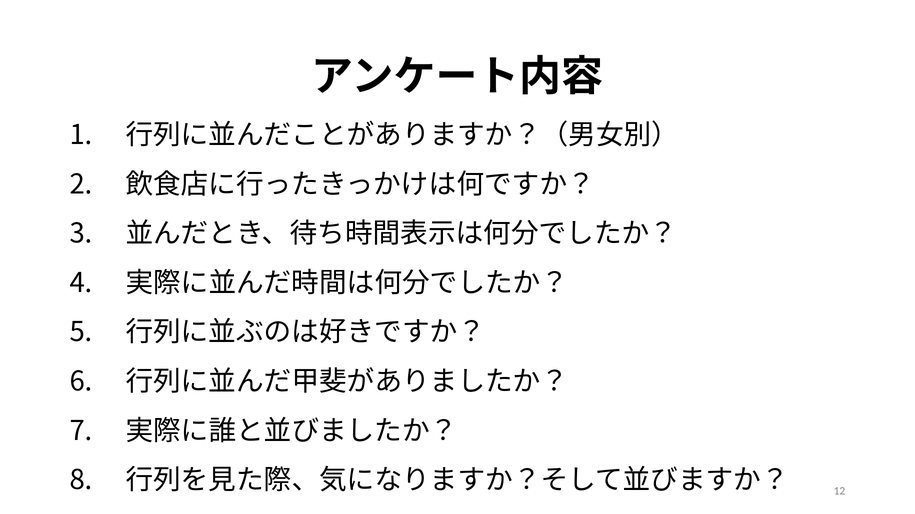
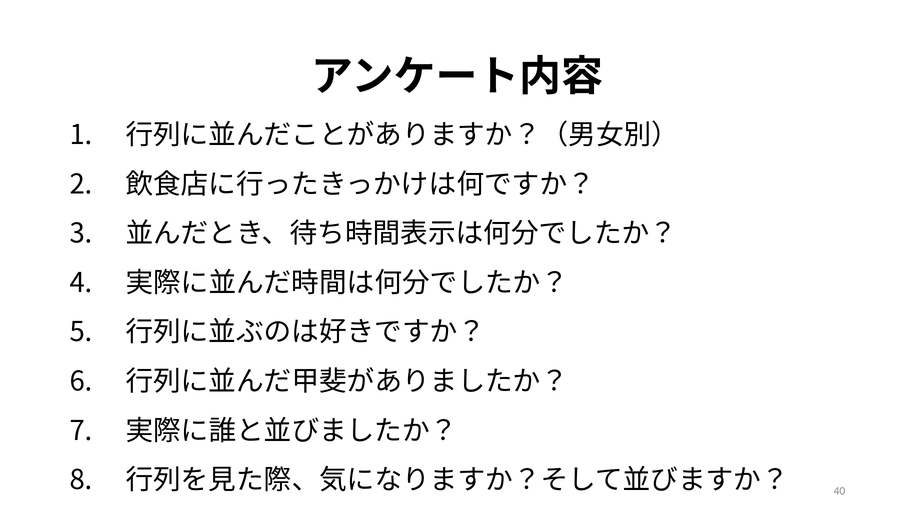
12: 12 -> 40
